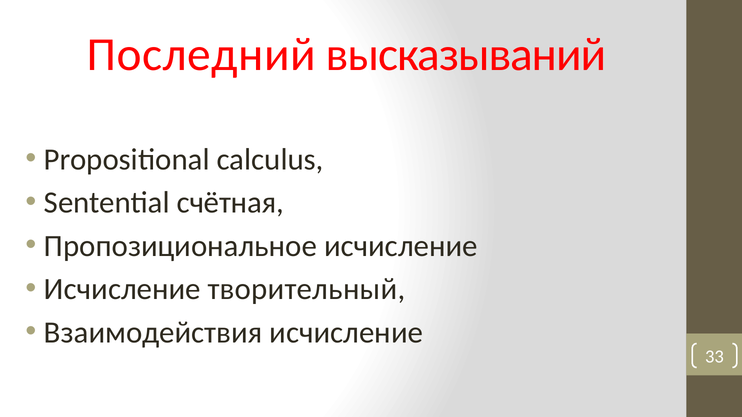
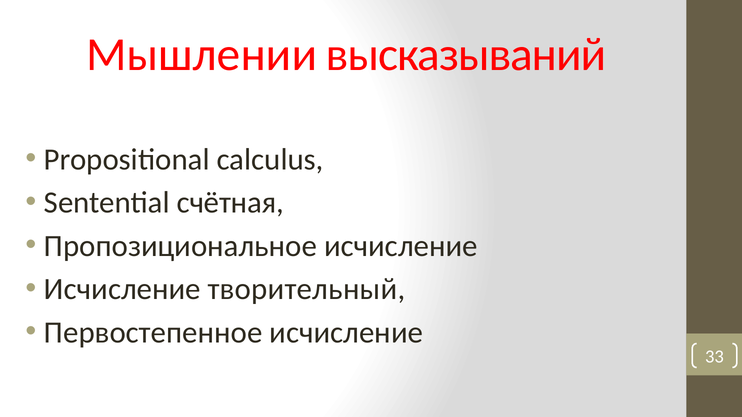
Последний: Последний -> Мышлении
Взаимодействия: Взаимодействия -> Первостепенное
